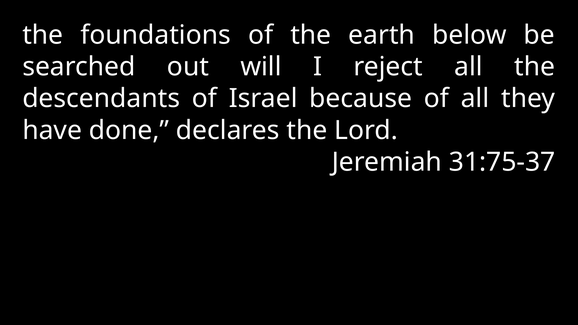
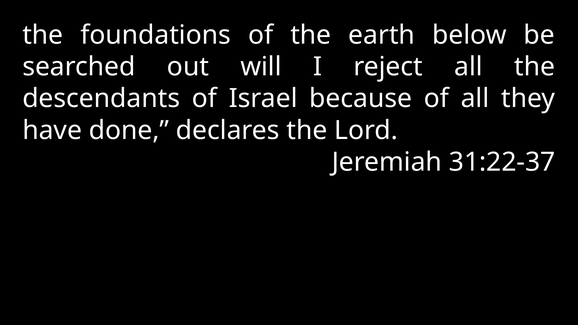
31:75-37: 31:75-37 -> 31:22-37
